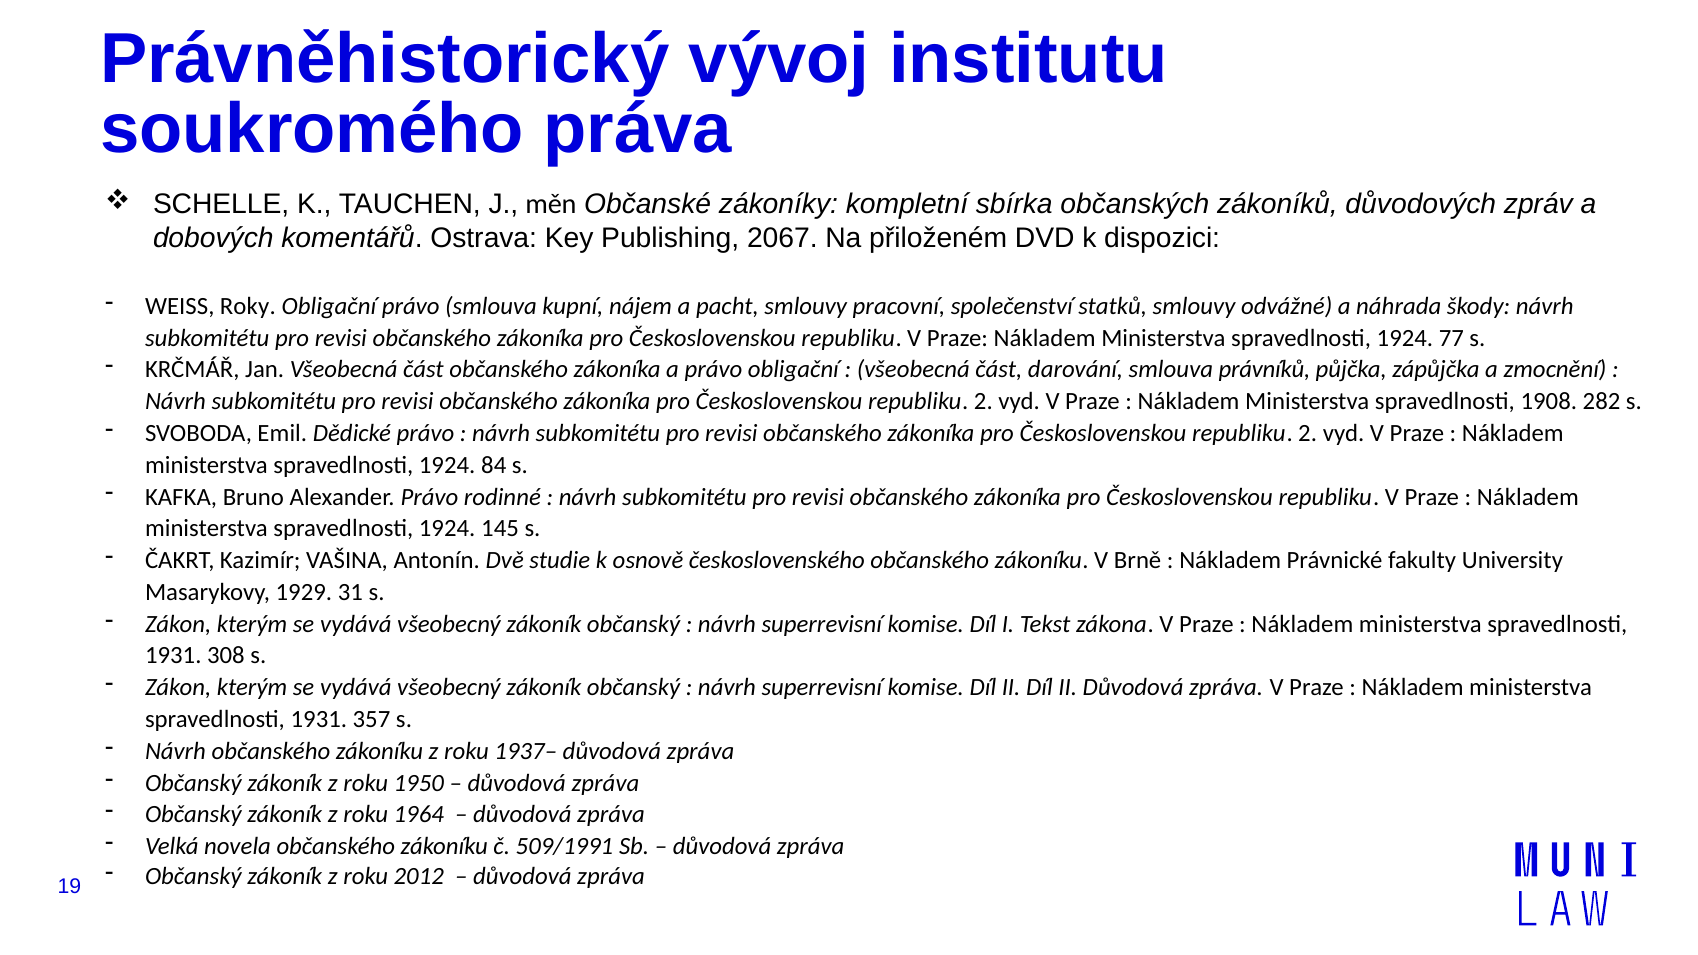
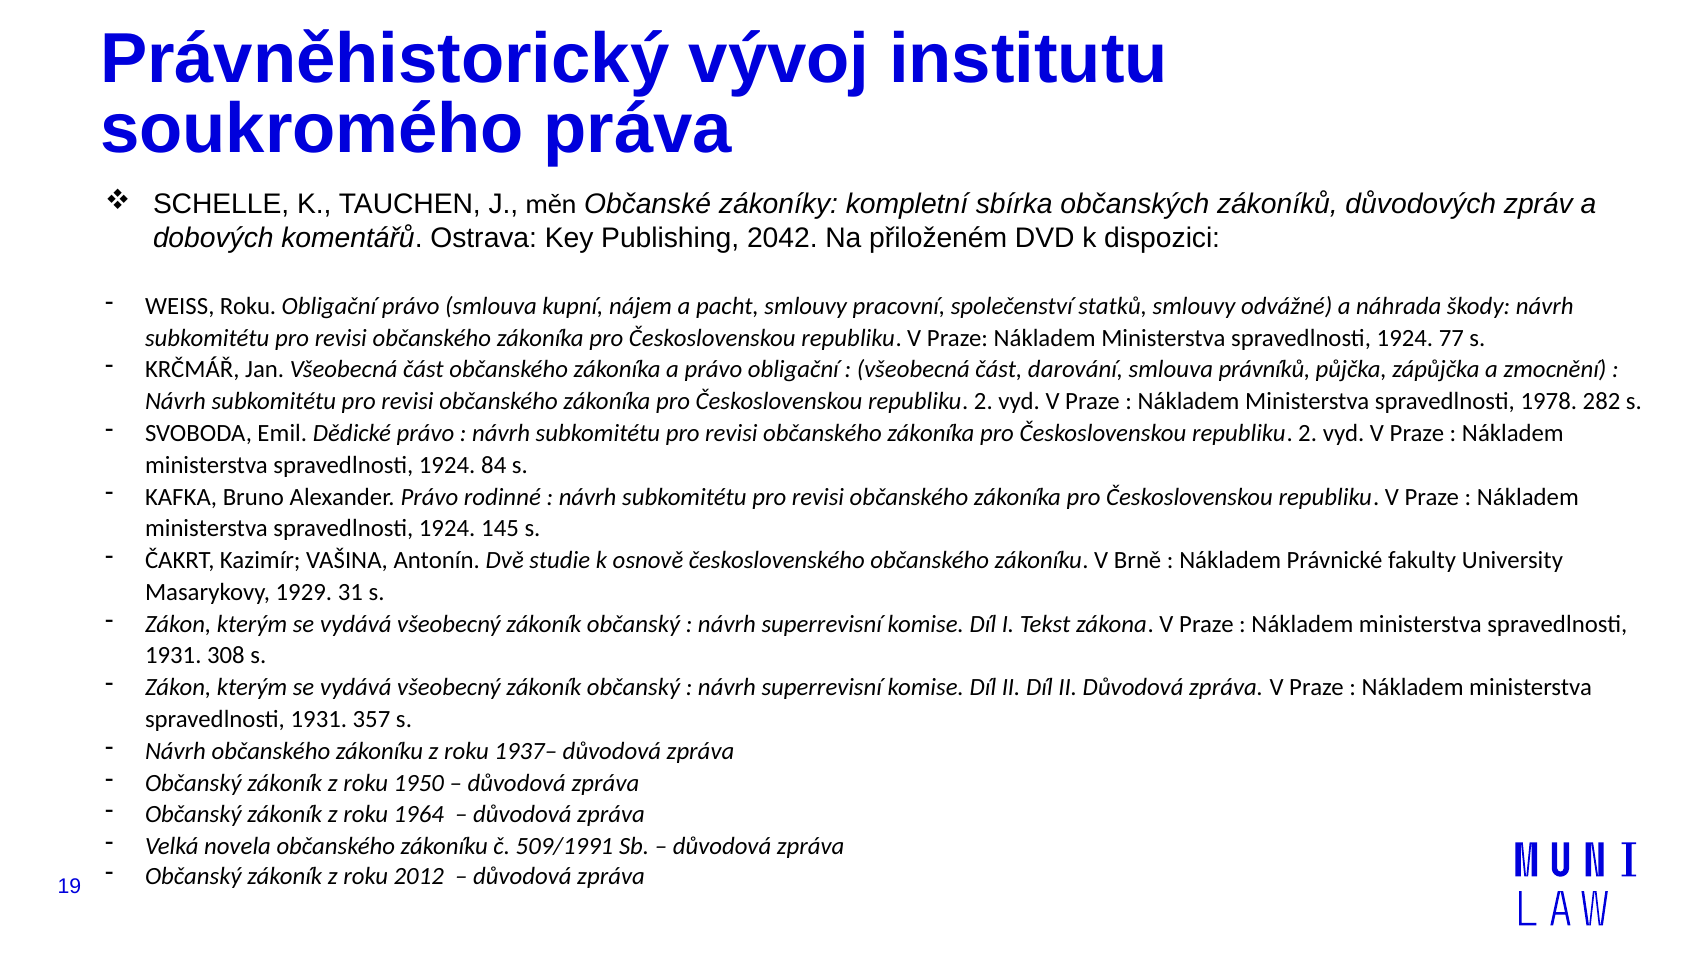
2067: 2067 -> 2042
WEISS Roky: Roky -> Roku
1908: 1908 -> 1978
